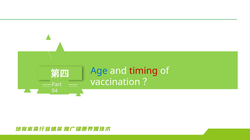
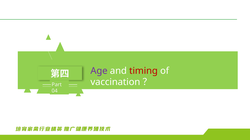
Age colour: blue -> purple
